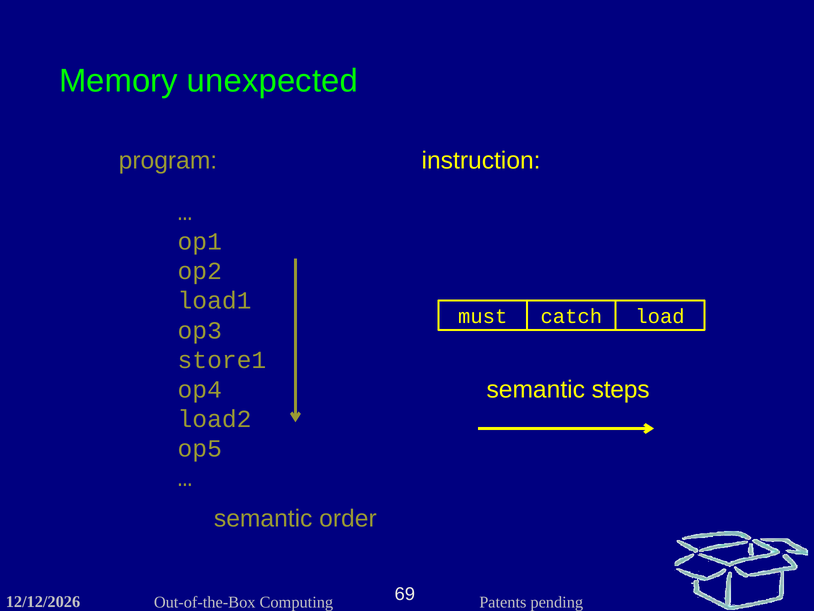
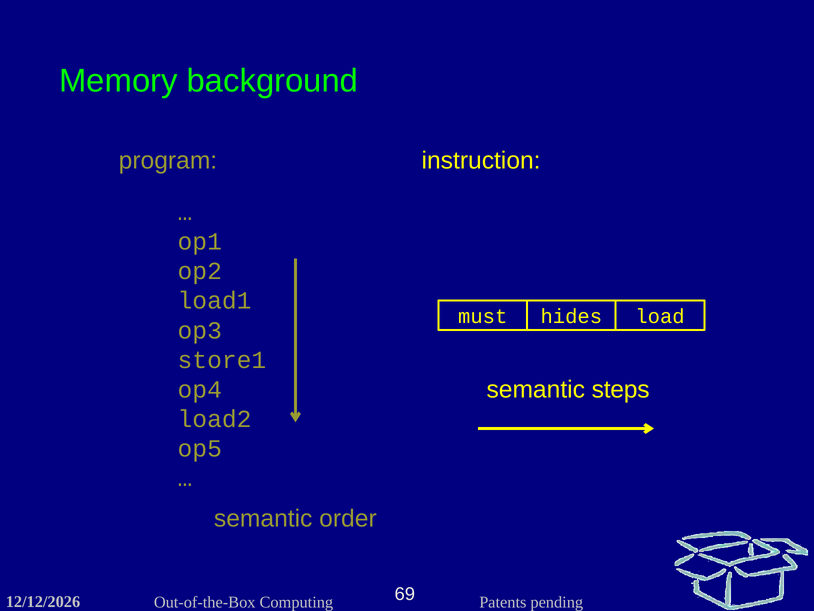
unexpected: unexpected -> background
catch: catch -> hides
